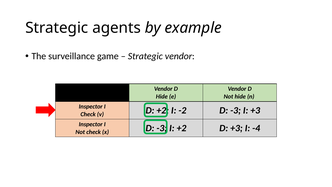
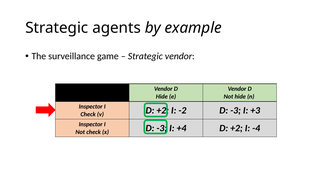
I +2: +2 -> +4
+3 at (236, 128): +3 -> +2
